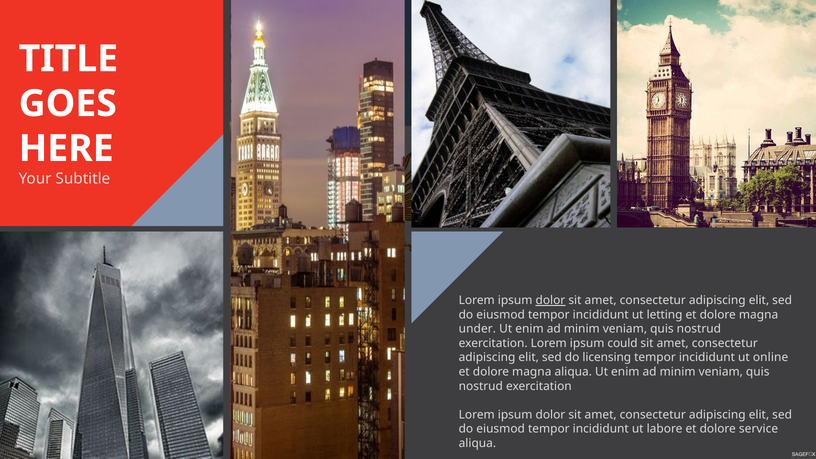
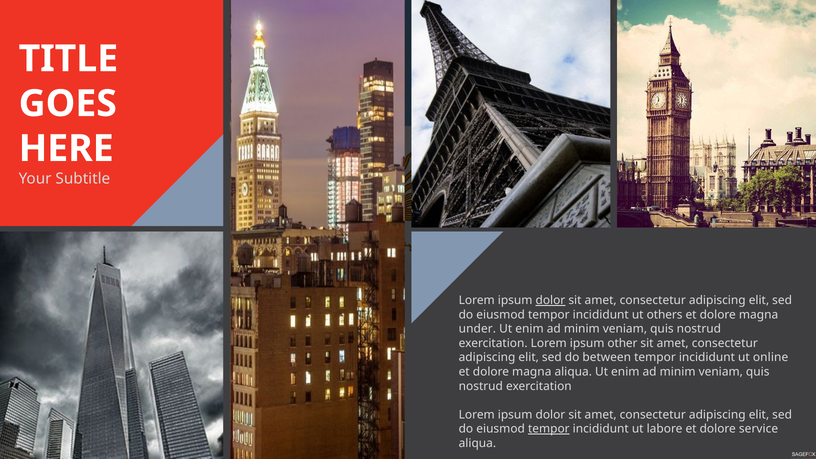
letting: letting -> others
could: could -> other
licensing: licensing -> between
tempor at (549, 429) underline: none -> present
